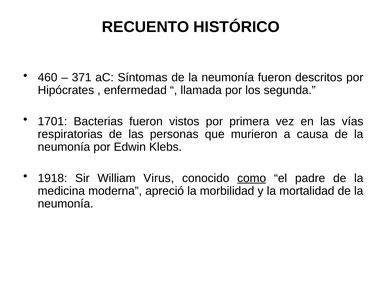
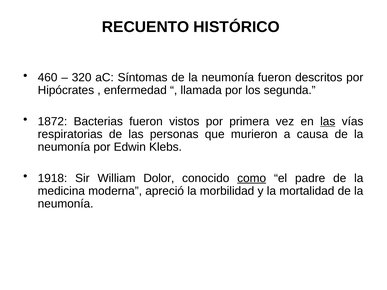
371: 371 -> 320
1701: 1701 -> 1872
las at (328, 122) underline: none -> present
Virus: Virus -> Dolor
